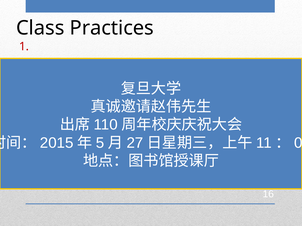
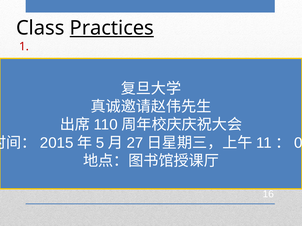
Practices underline: none -> present
